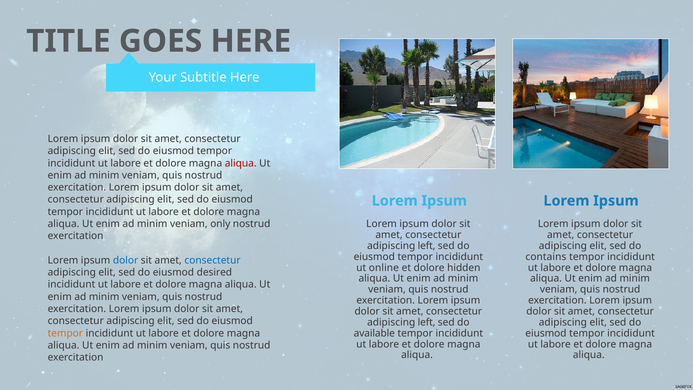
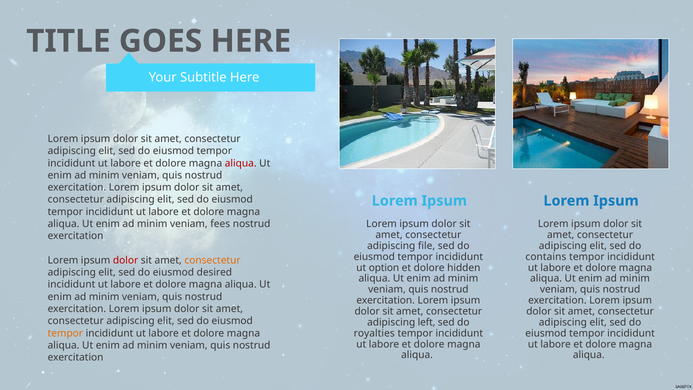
only: only -> fees
left at (427, 246): left -> file
dolor at (126, 260) colour: blue -> red
consectetur at (213, 260) colour: blue -> orange
online: online -> option
available: available -> royalties
